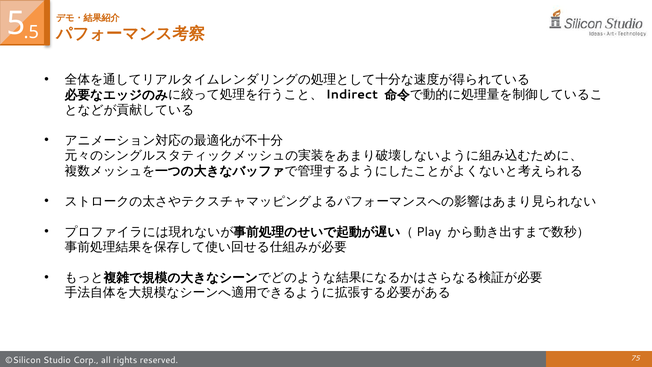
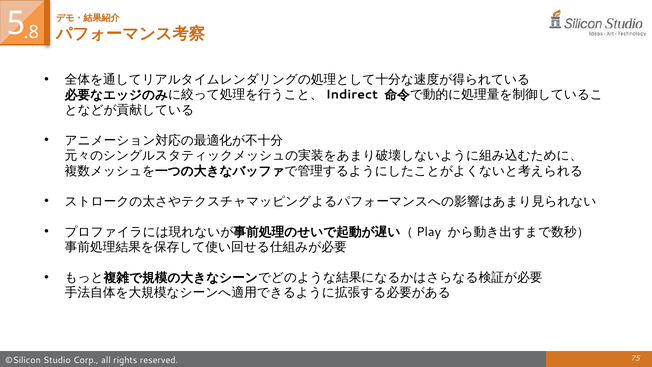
.5: .5 -> .8
